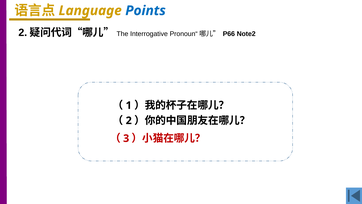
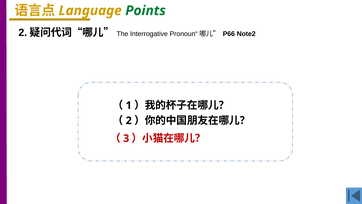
Points colour: blue -> green
